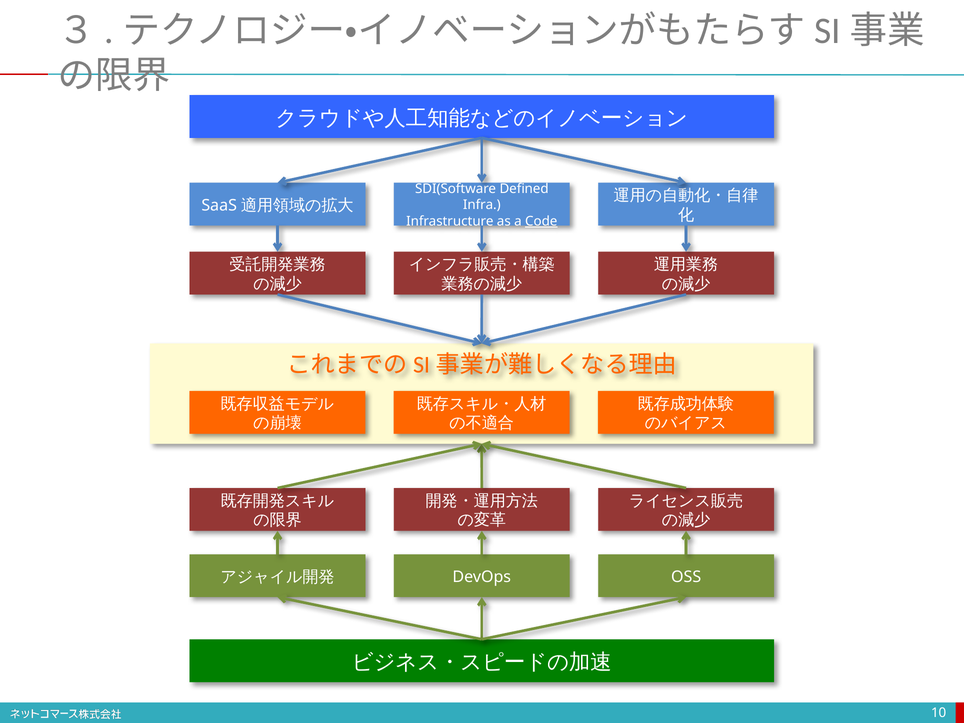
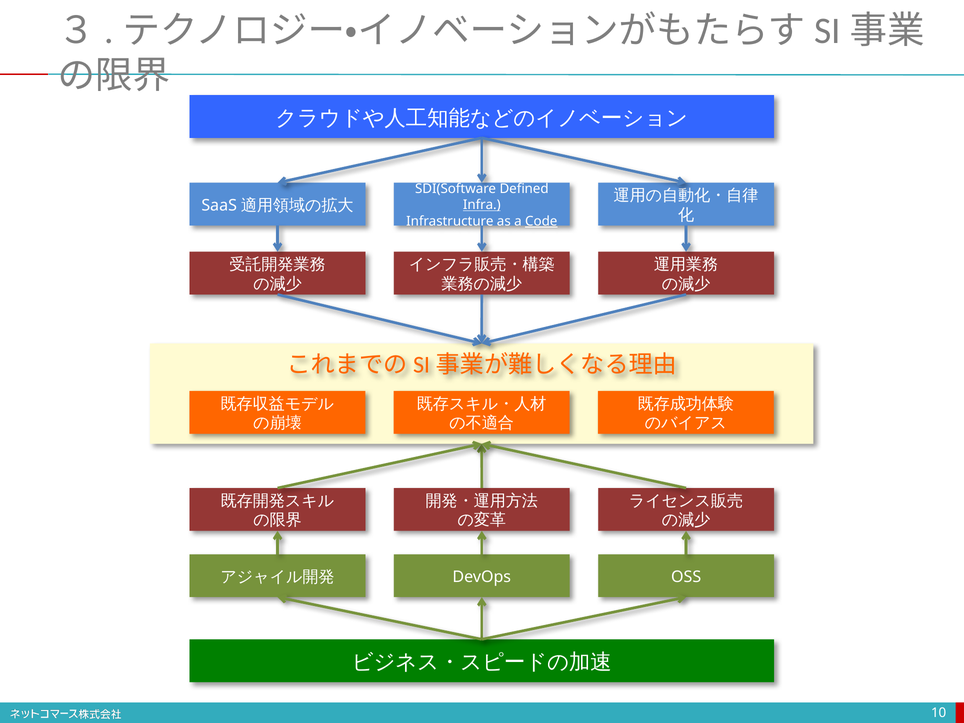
Infra underline: none -> present
